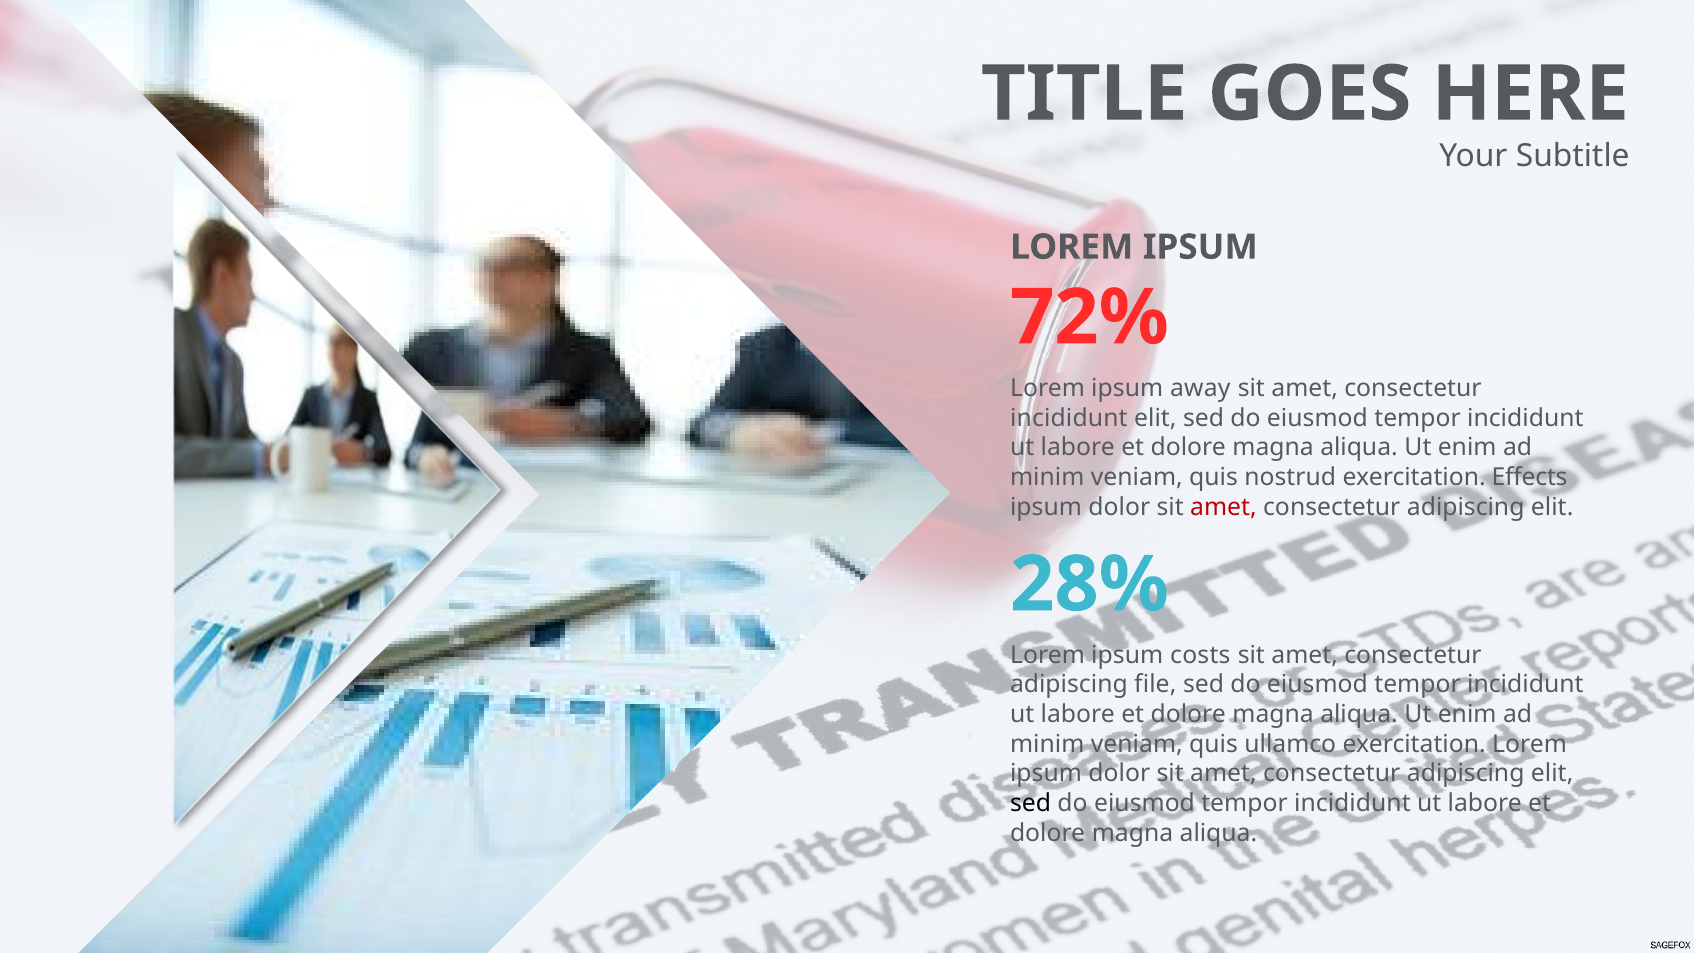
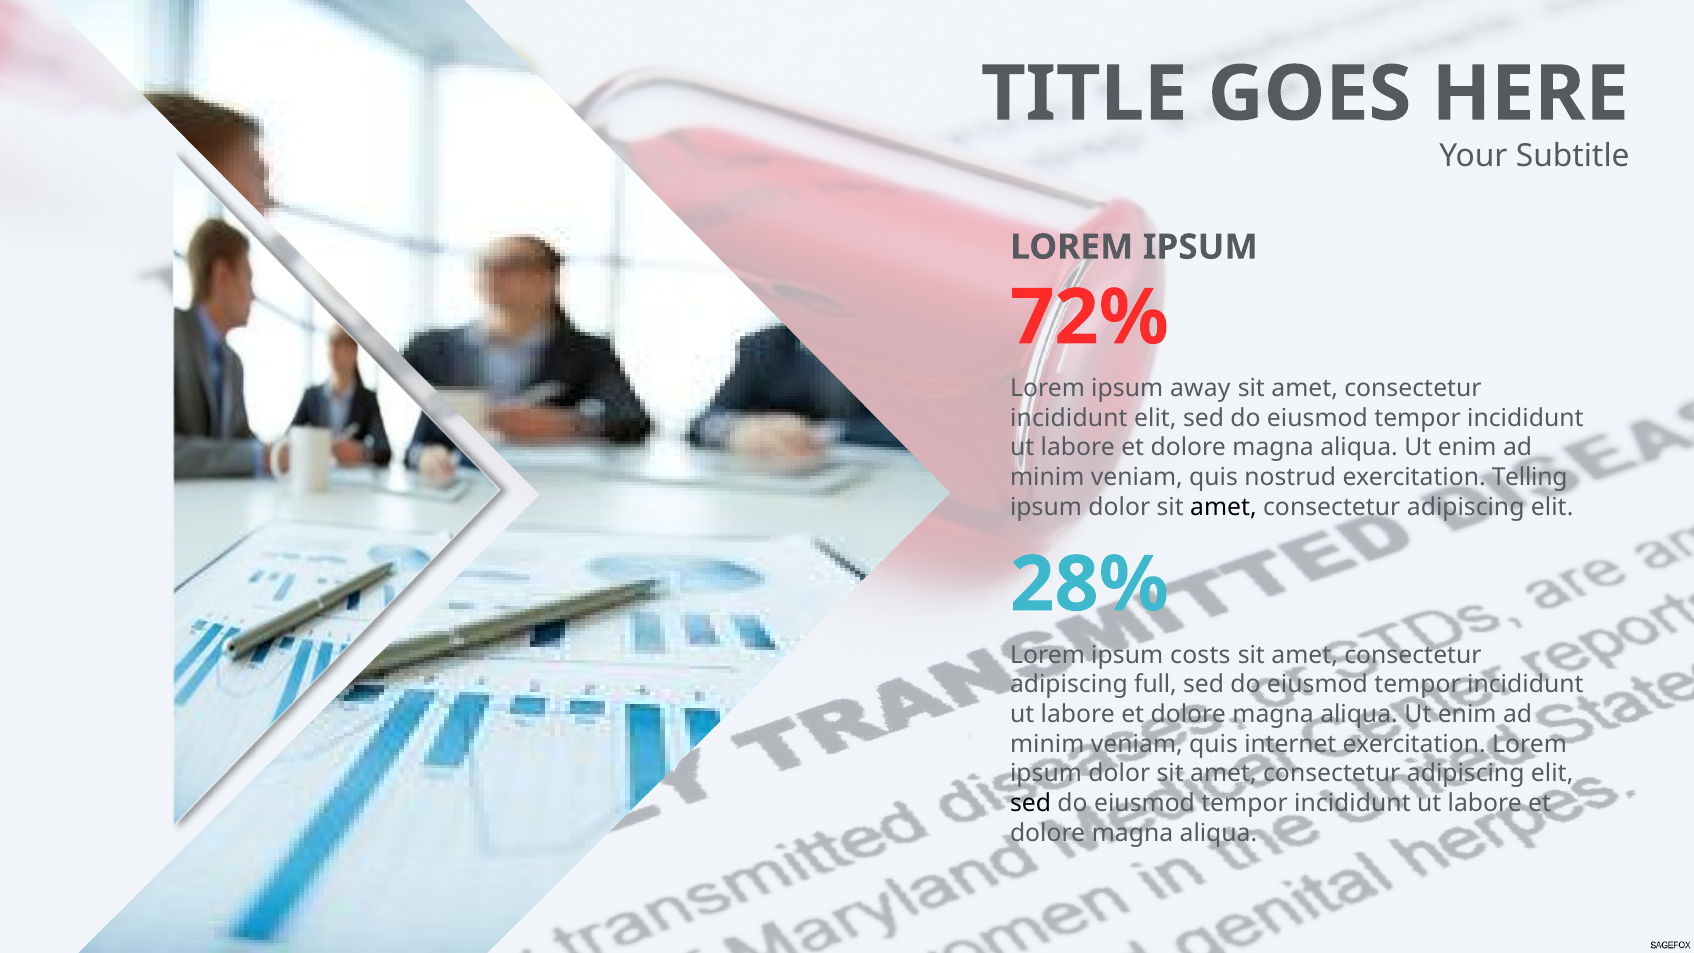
Effects: Effects -> Telling
amet at (1223, 507) colour: red -> black
file: file -> full
ullamco: ullamco -> internet
